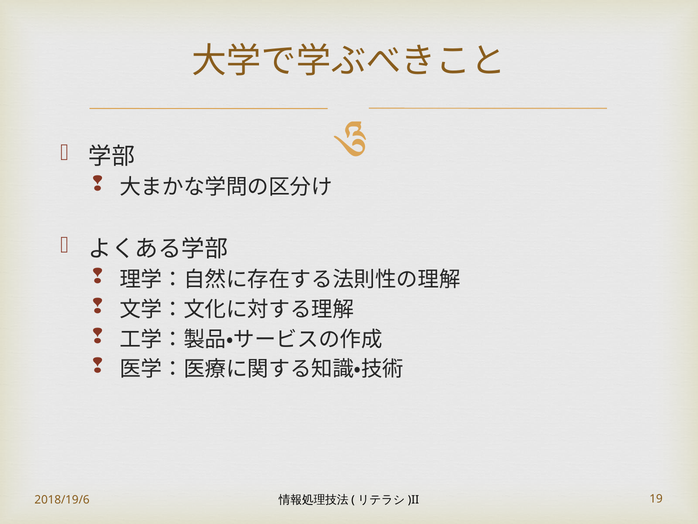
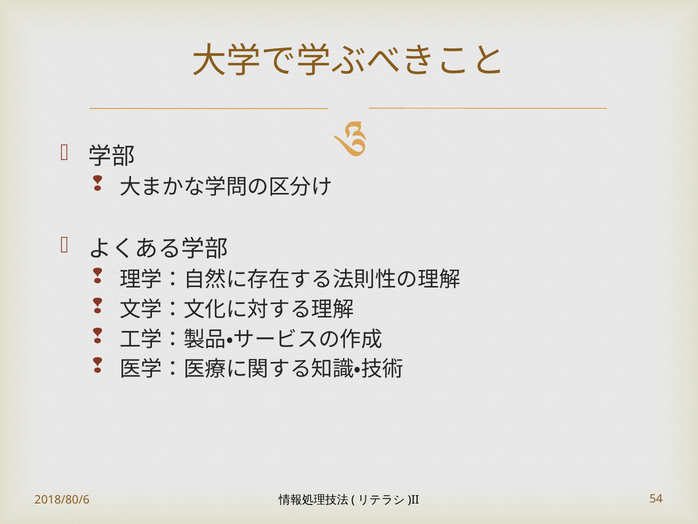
2018/19/6: 2018/19/6 -> 2018/80/6
19: 19 -> 54
